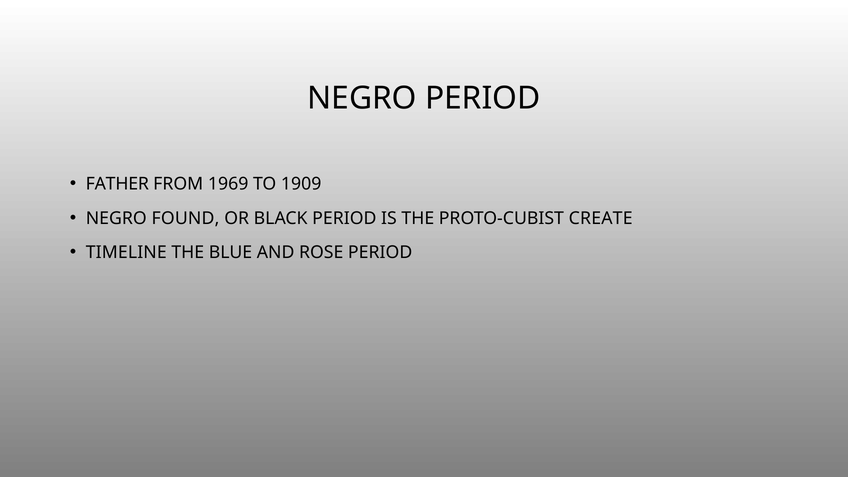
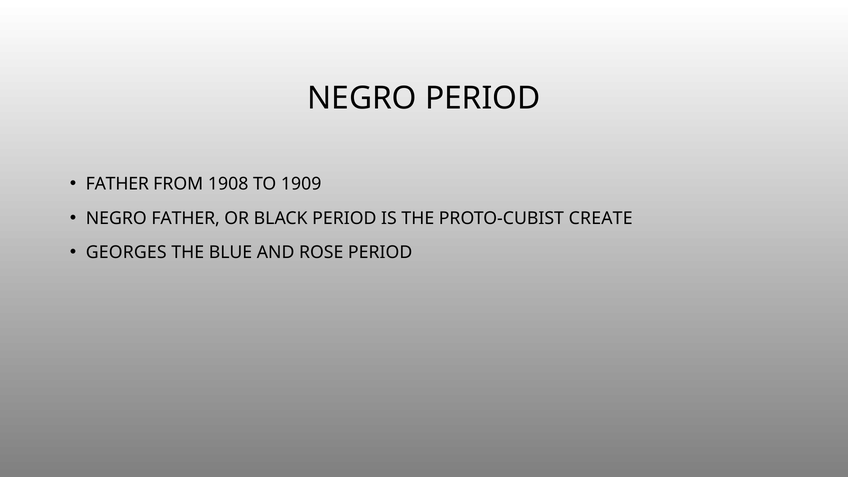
1969: 1969 -> 1908
NEGRO FOUND: FOUND -> FATHER
TIMELINE: TIMELINE -> GEORGES
